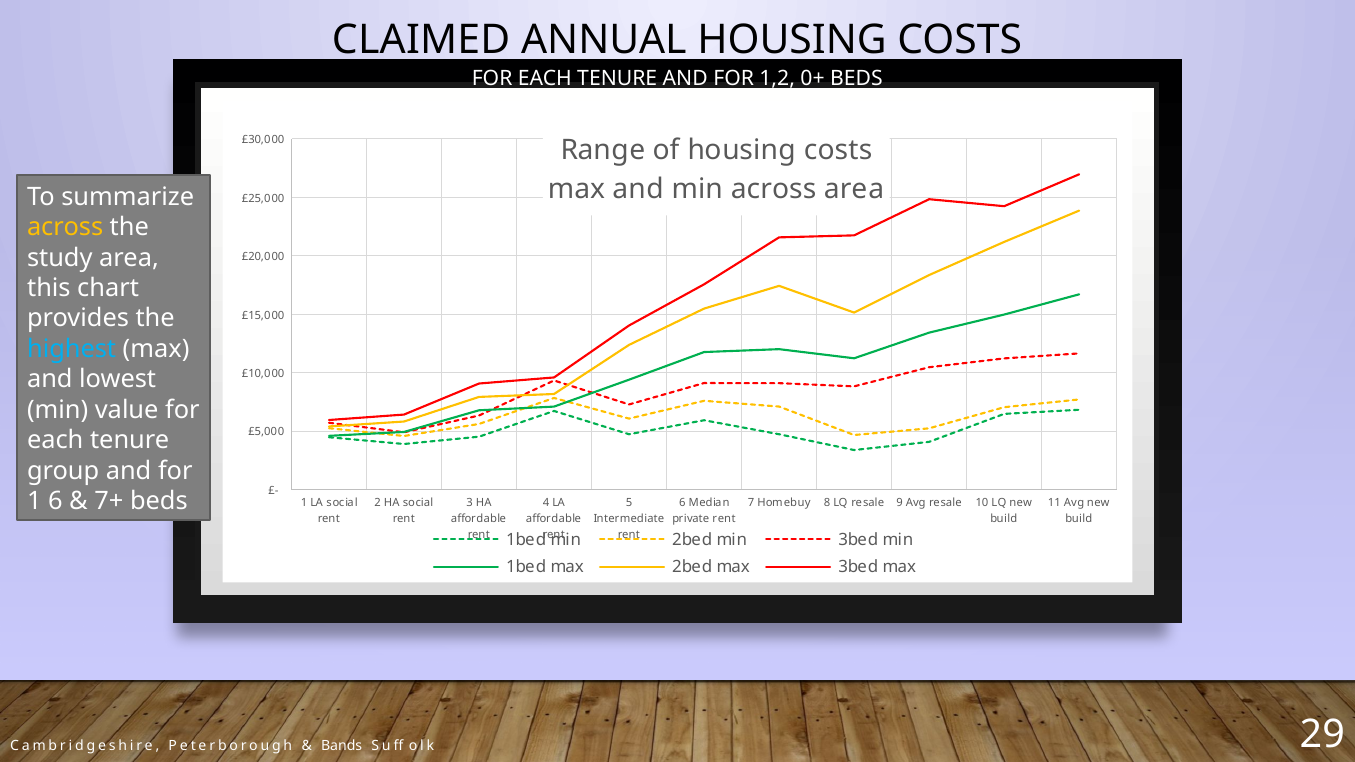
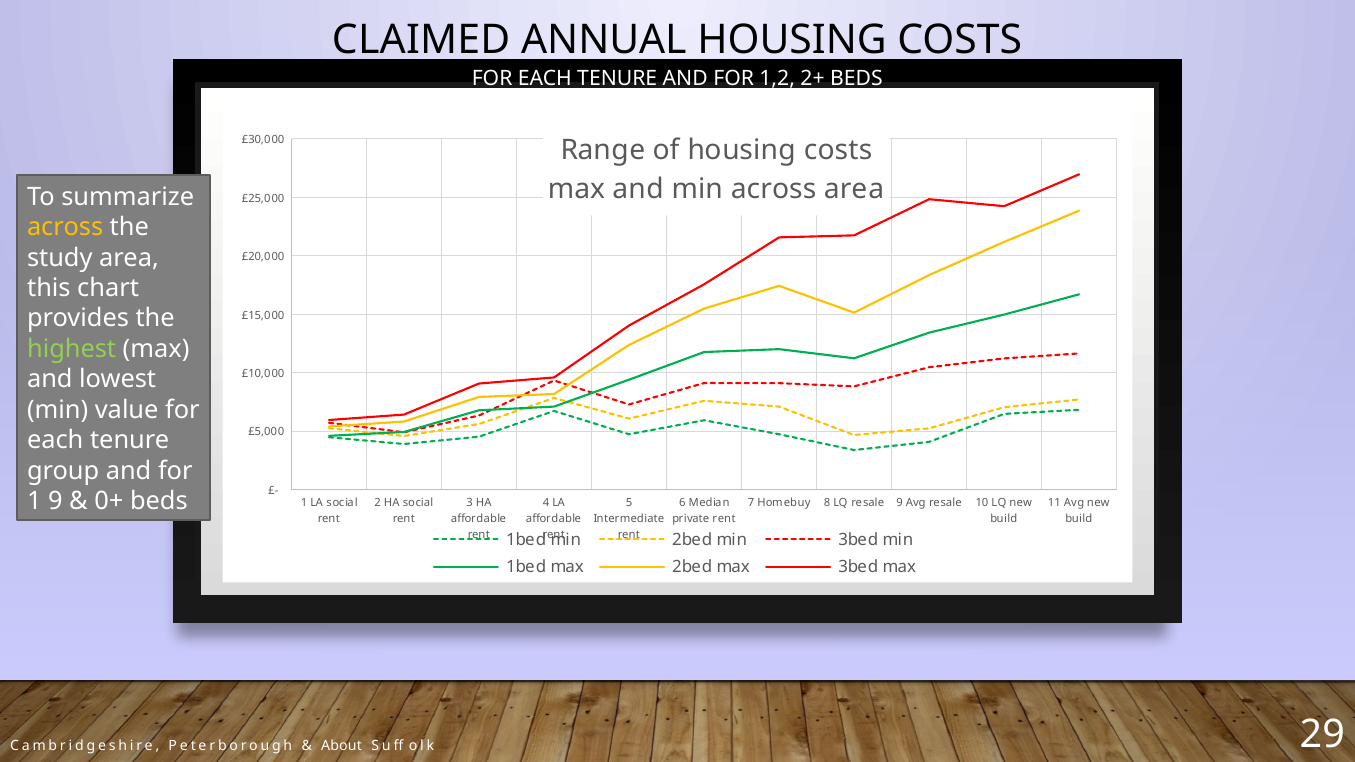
0+: 0+ -> 2+
highest colour: light blue -> light green
1 6: 6 -> 9
7+: 7+ -> 0+
Bands: Bands -> About
